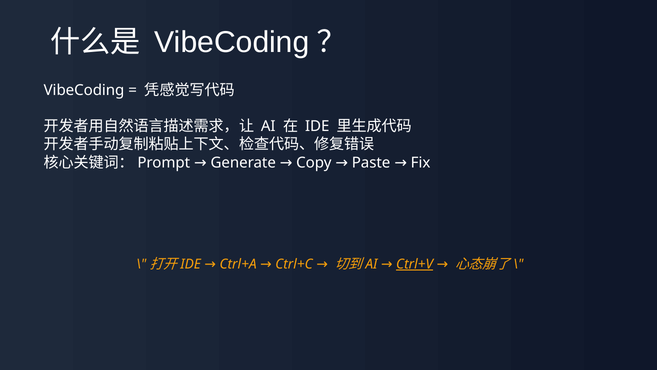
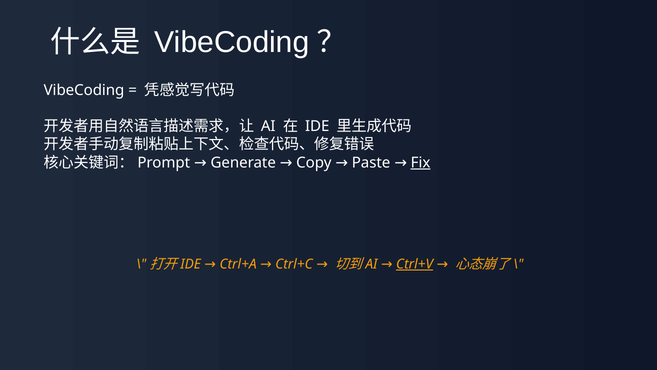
Fix underline: none -> present
